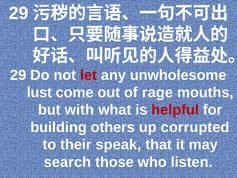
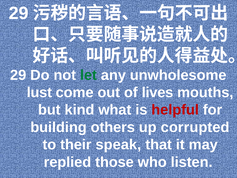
let colour: red -> green
rage: rage -> lives
with: with -> kind
search: search -> replied
